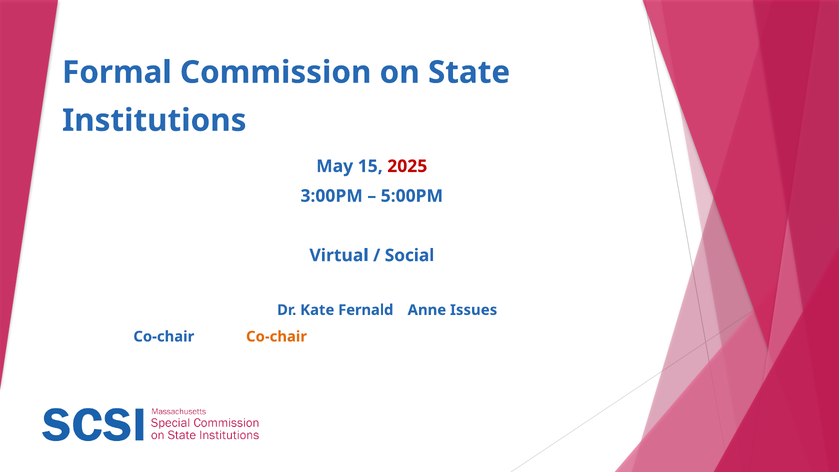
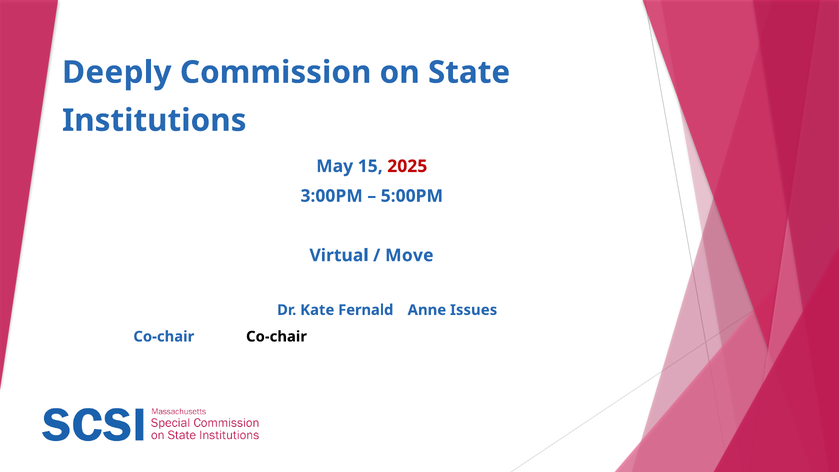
Formal: Formal -> Deeply
Social: Social -> Move
Co-chair at (276, 337) colour: orange -> black
